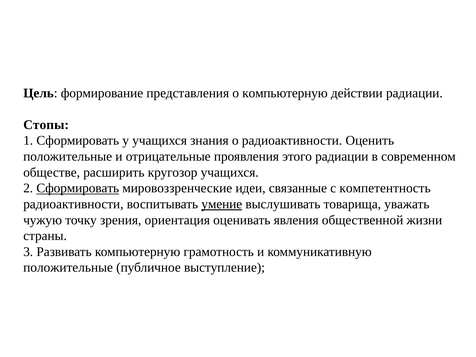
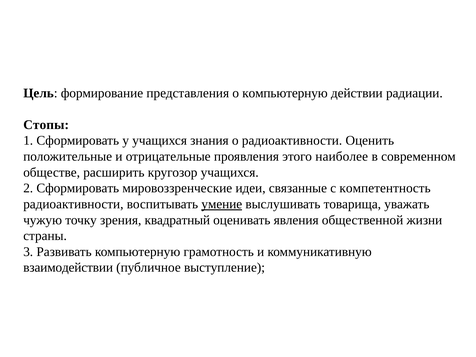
этого радиации: радиации -> наиболее
Сформировать at (78, 188) underline: present -> none
ориентация: ориентация -> квадратный
положительные at (68, 268): положительные -> взаимодействии
